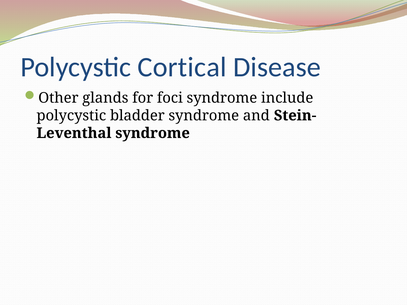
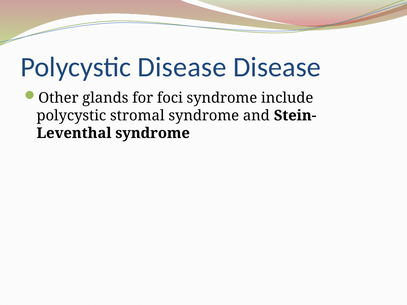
Polycystic Cortical: Cortical -> Disease
bladder: bladder -> stromal
